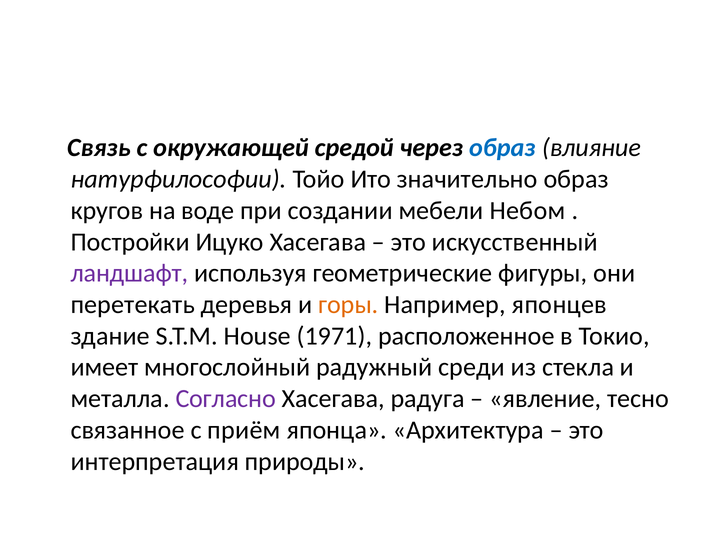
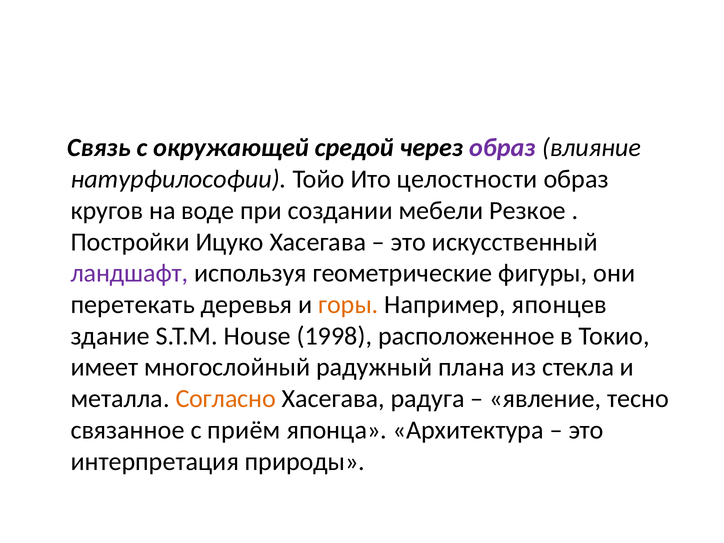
образ at (502, 148) colour: blue -> purple
значительно: значительно -> целостности
Небом: Небом -> Резкое
1971: 1971 -> 1998
среди: среди -> плана
Согласно colour: purple -> orange
